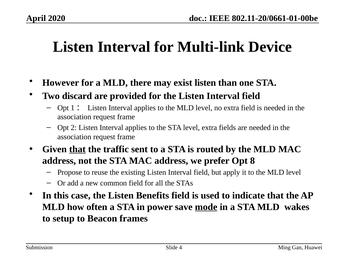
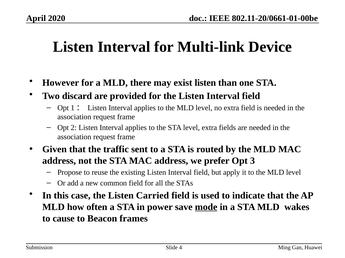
that at (77, 150) underline: present -> none
8: 8 -> 3
Benefits: Benefits -> Carried
setup: setup -> cause
